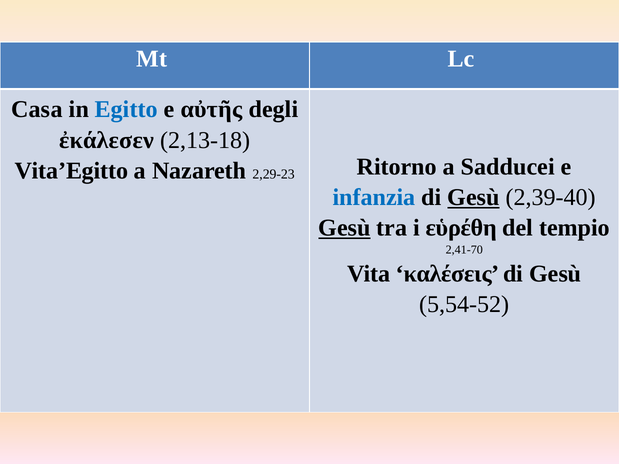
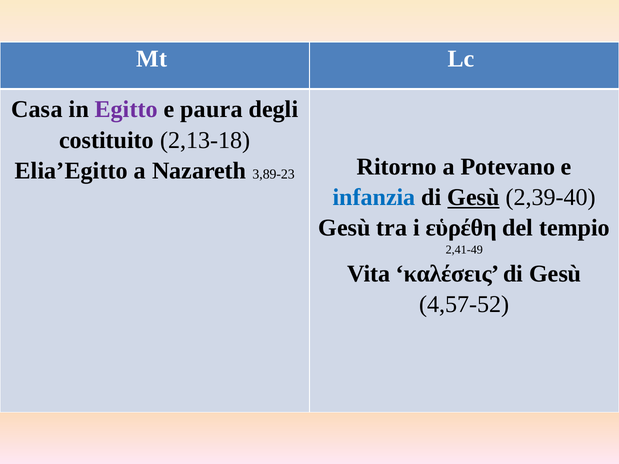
Egitto colour: blue -> purple
αὐτῆς: αὐτῆς -> paura
ἐκάλεσεν: ἐκάλεσεν -> costituito
Vita’Egitto: Vita’Egitto -> Elia’Egitto
2,29-23: 2,29-23 -> 3,89-23
Sadducei: Sadducei -> Potevano
Gesù at (344, 228) underline: present -> none
2,41-70: 2,41-70 -> 2,41-49
5,54-52: 5,54-52 -> 4,57-52
